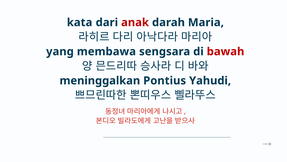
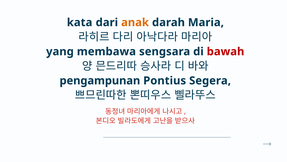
anak colour: red -> orange
meninggalkan: meninggalkan -> pengampunan
Yahudi: Yahudi -> Segera
